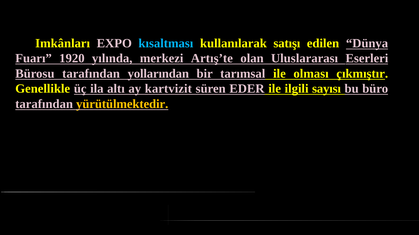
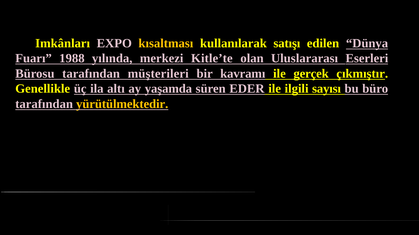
kısaltması colour: light blue -> yellow
1920: 1920 -> 1988
Artış’te: Artış’te -> Kitle’te
yollarından: yollarından -> müşterileri
tarımsal: tarımsal -> kavramı
olması: olması -> gerçek
kartvizit: kartvizit -> yaşamda
